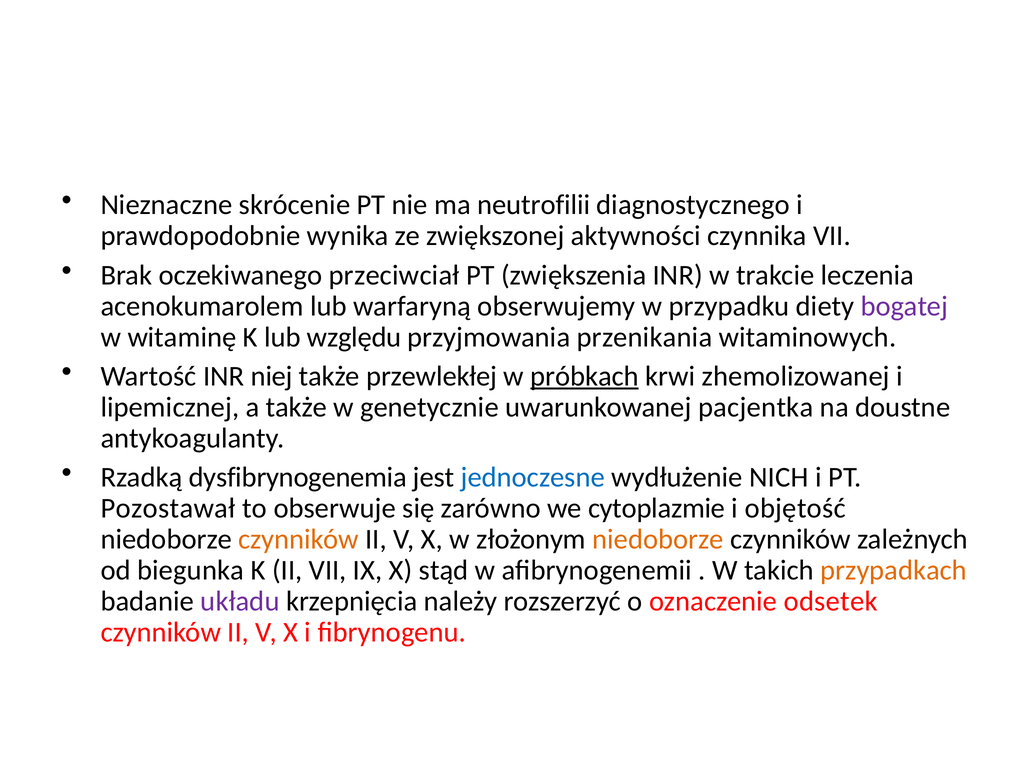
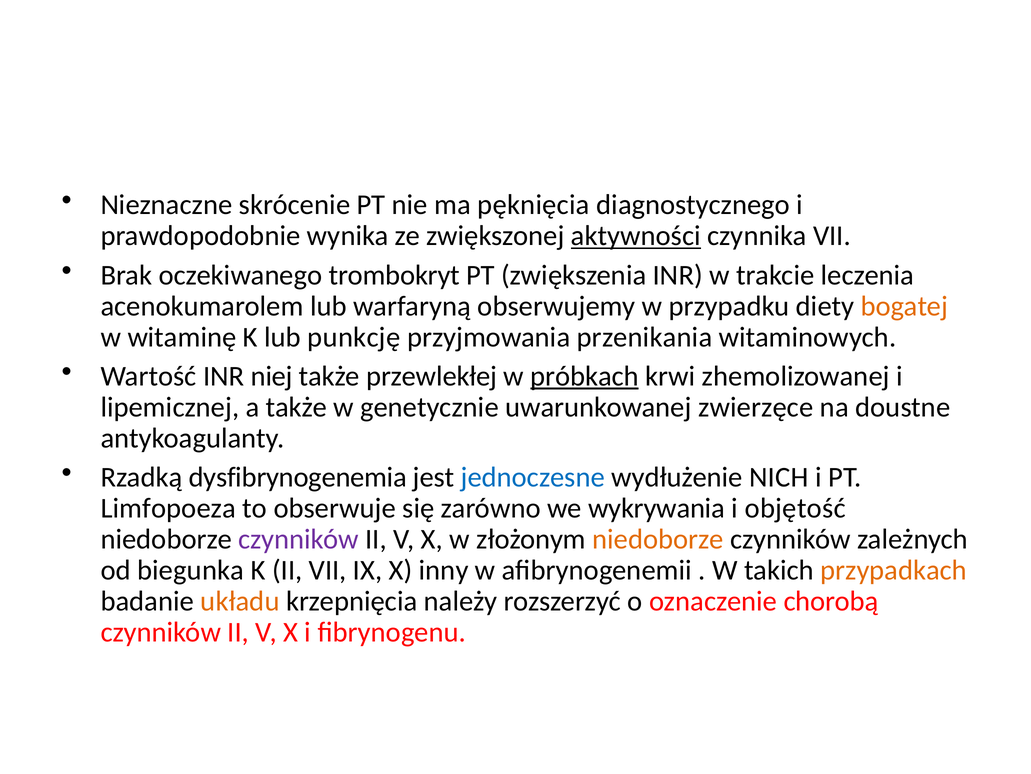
neutrofilii: neutrofilii -> pęknięcia
aktywności underline: none -> present
przeciwciał: przeciwciał -> trombokryt
bogatej colour: purple -> orange
względu: względu -> punkcję
pacjentka: pacjentka -> zwierzęce
Pozostawał: Pozostawał -> Limfopoeza
cytoplazmie: cytoplazmie -> wykrywania
czynników at (299, 539) colour: orange -> purple
stąd: stąd -> inny
układu colour: purple -> orange
odsetek: odsetek -> chorobą
